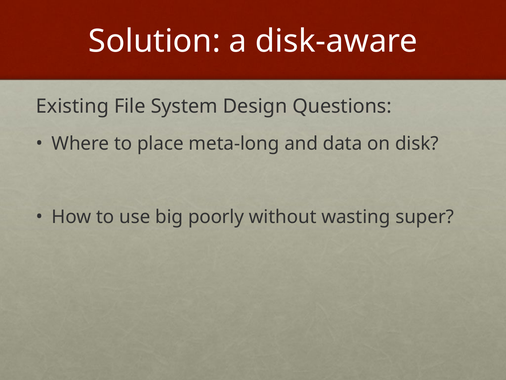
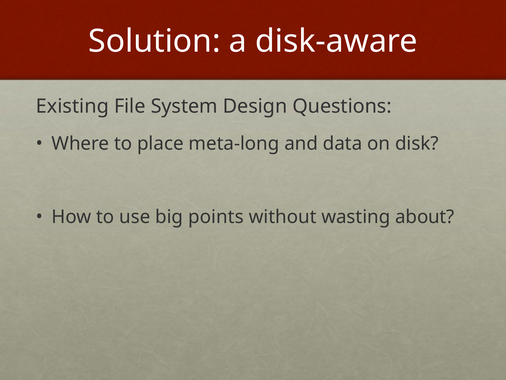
poorly: poorly -> points
super: super -> about
